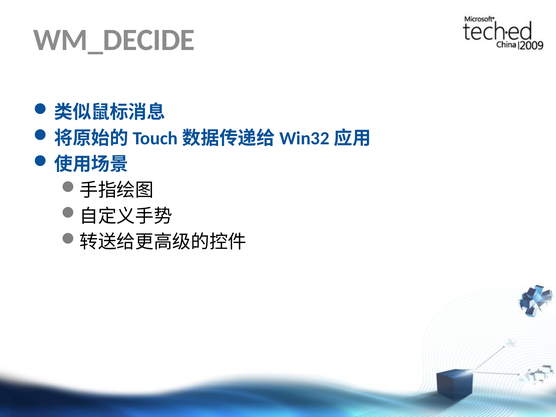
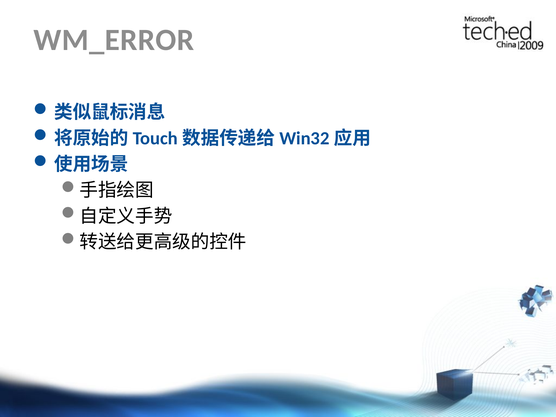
WM_DECIDE: WM_DECIDE -> WM_ERROR
